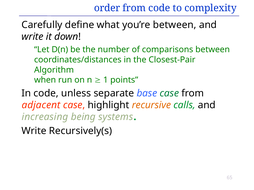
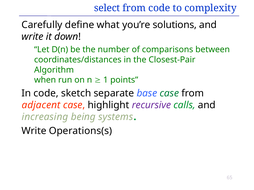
order: order -> select
you’re between: between -> solutions
unless: unless -> sketch
recursive colour: orange -> purple
Recursively(s: Recursively(s -> Operations(s
